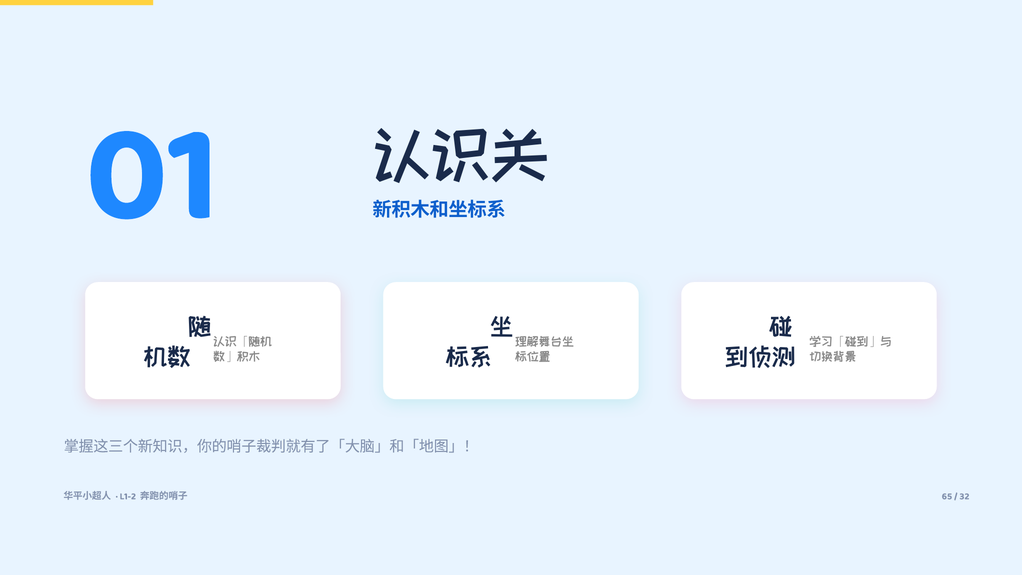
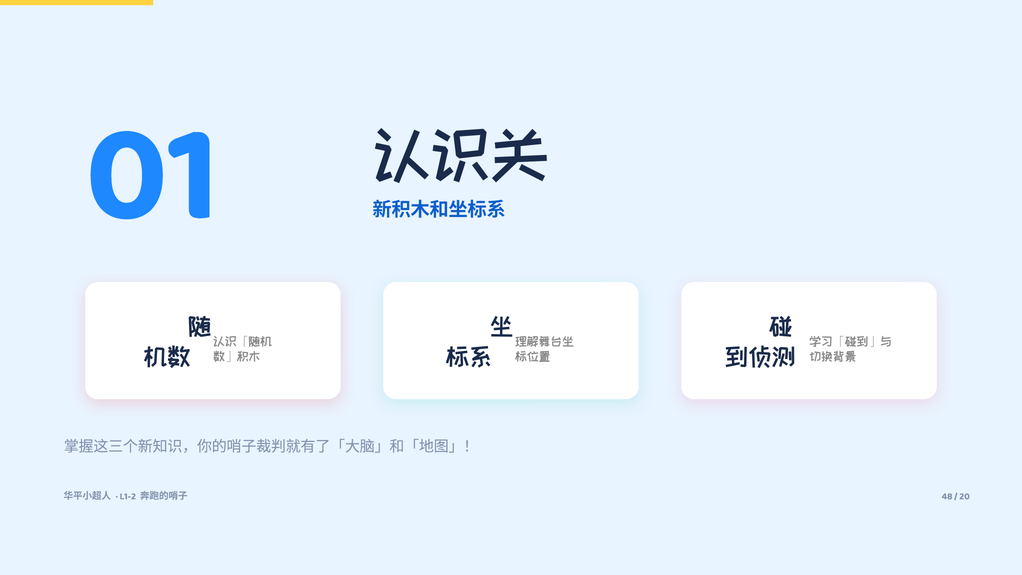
65: 65 -> 48
32: 32 -> 20
